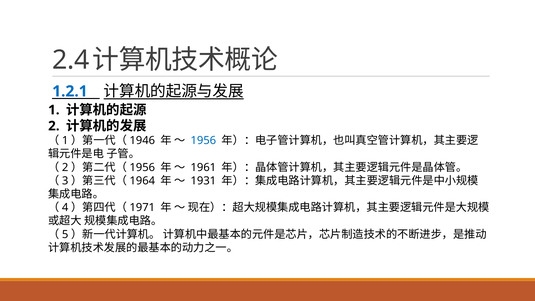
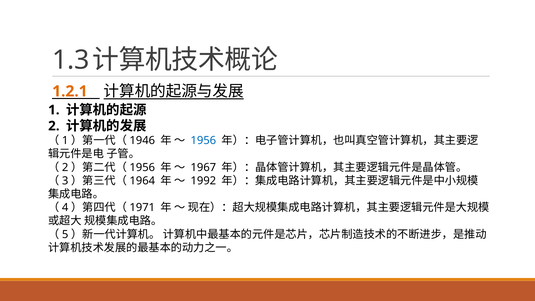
2.4: 2.4 -> 1.3
1.2.1 colour: blue -> orange
1961: 1961 -> 1967
1931: 1931 -> 1992
